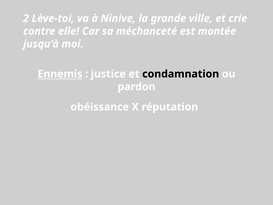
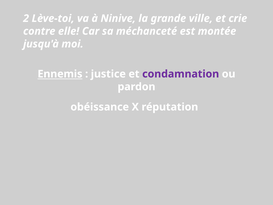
condamnation colour: black -> purple
